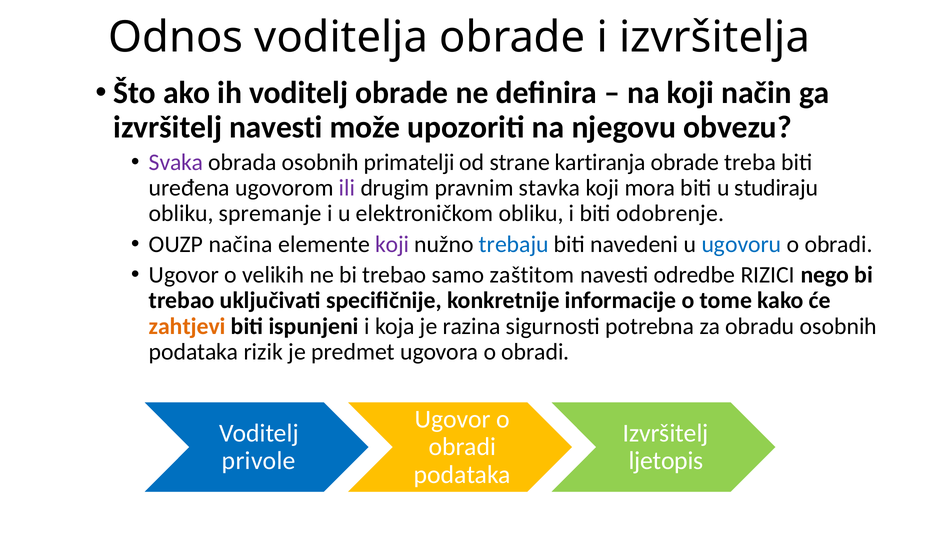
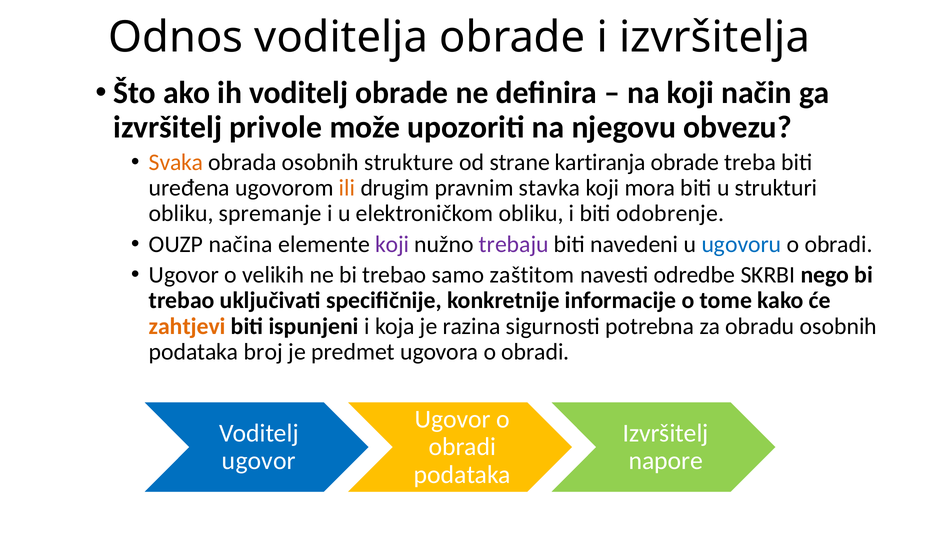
izvršitelj navesti: navesti -> privole
Svaka colour: purple -> orange
primatelji: primatelji -> strukture
ili colour: purple -> orange
studiraju: studiraju -> strukturi
trebaju colour: blue -> purple
RIZICI: RIZICI -> SKRBI
rizik: rizik -> broj
privole at (259, 460): privole -> ugovor
ljetopis: ljetopis -> napore
